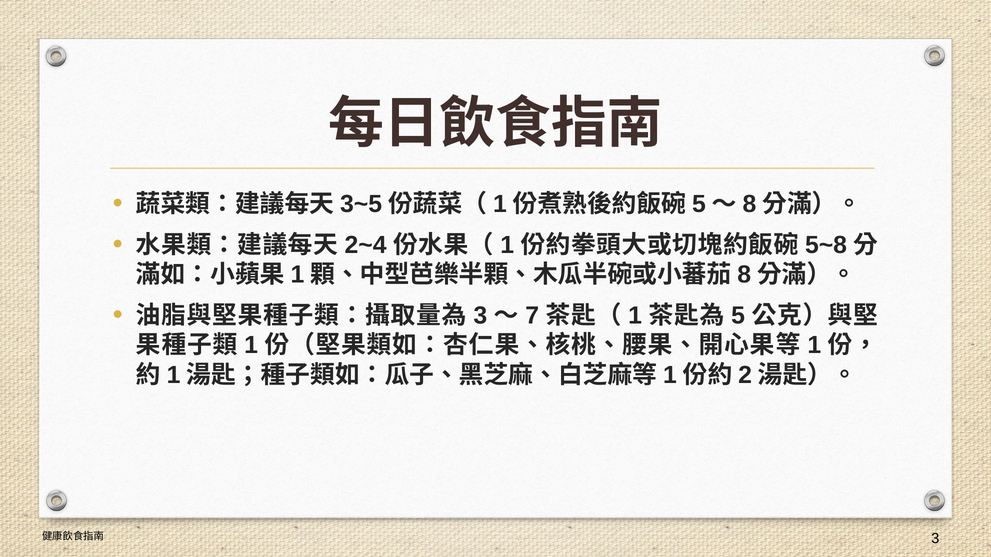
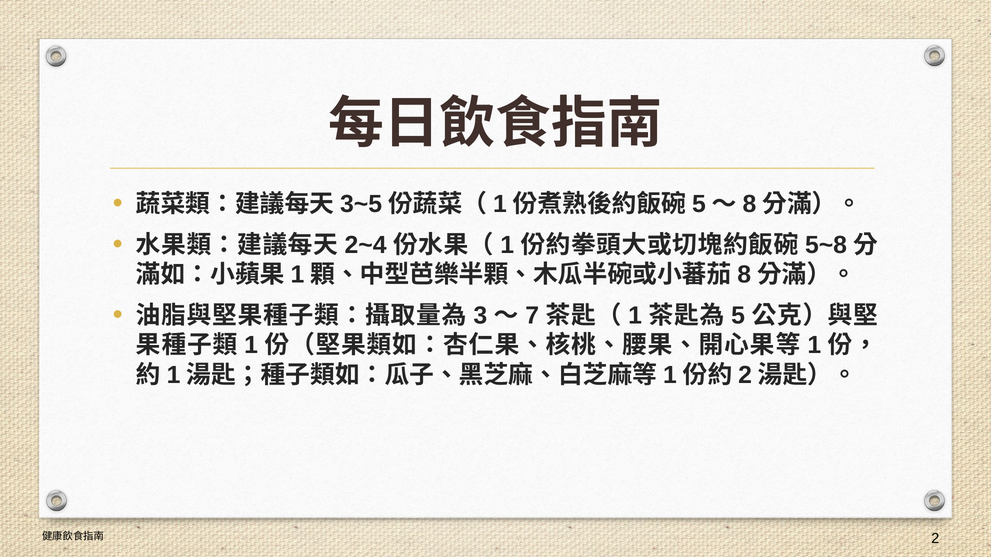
3 at (935, 539): 3 -> 2
